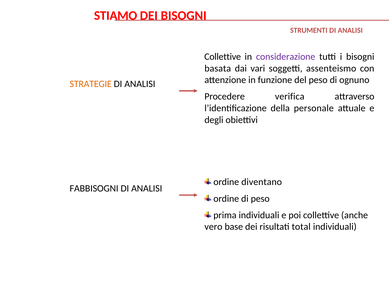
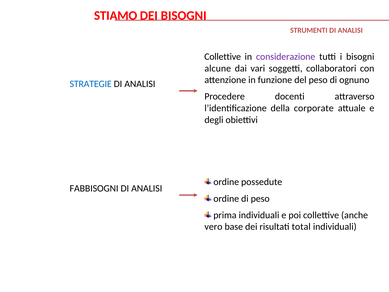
basata: basata -> alcune
assenteismo: assenteismo -> collaboratori
STRATEGIE colour: orange -> blue
verifica: verifica -> docenti
personale: personale -> corporate
diventano: diventano -> possedute
